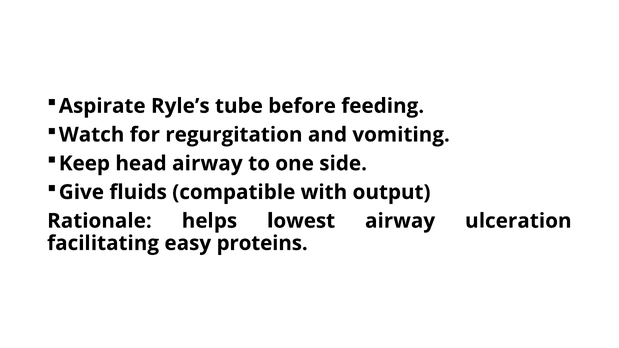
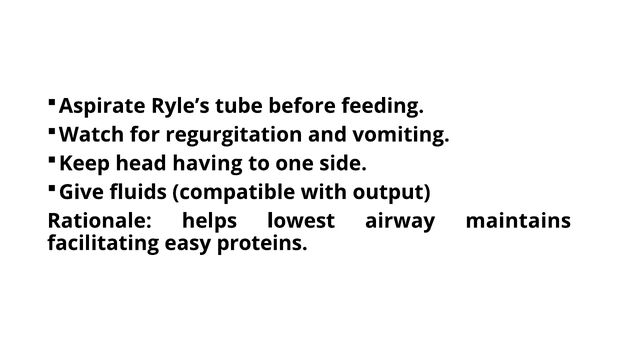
head airway: airway -> having
ulceration: ulceration -> maintains
